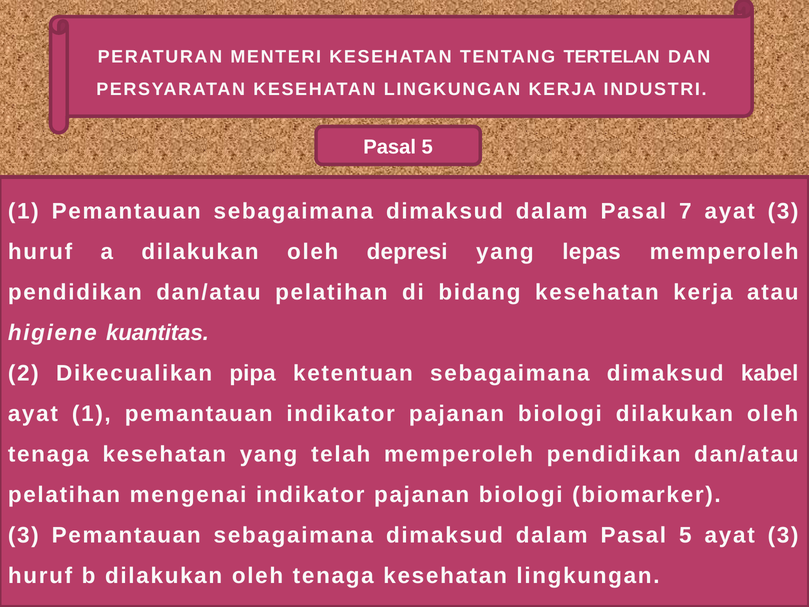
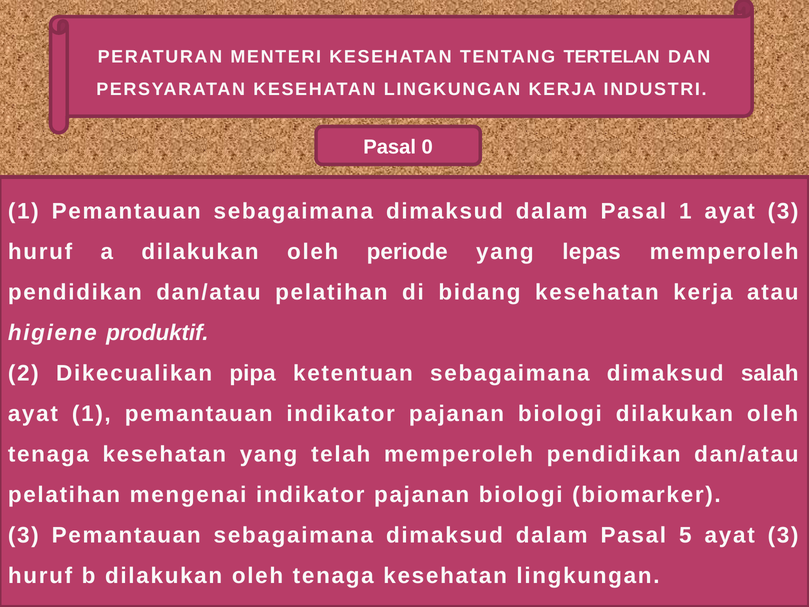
5 at (427, 147): 5 -> 0
Pasal 7: 7 -> 1
depresi: depresi -> periode
kuantitas: kuantitas -> produktif
kabel: kabel -> salah
